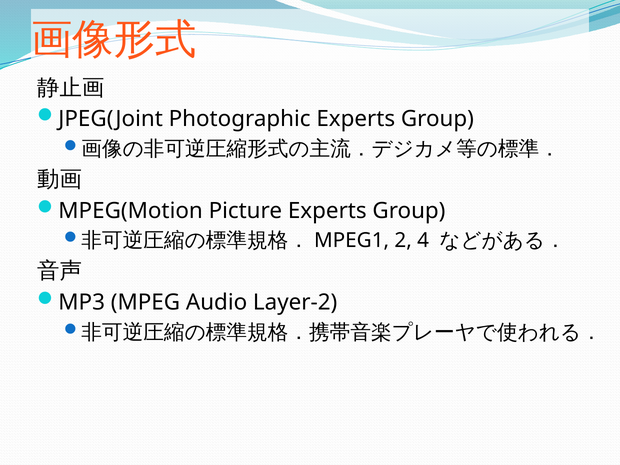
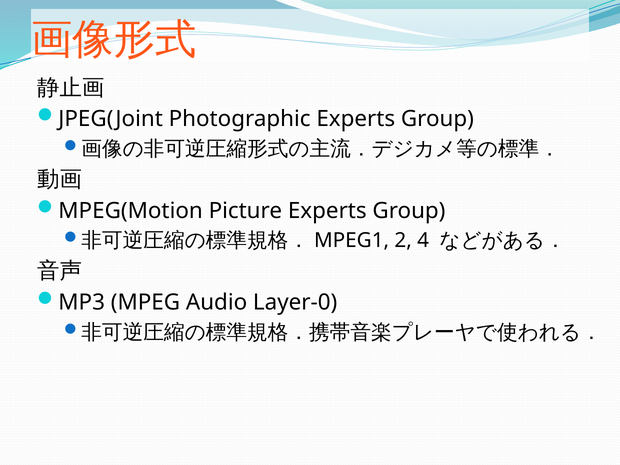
Layer-2: Layer-2 -> Layer-0
